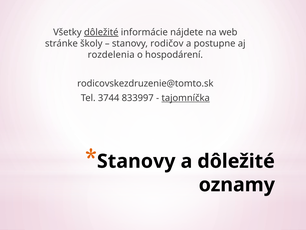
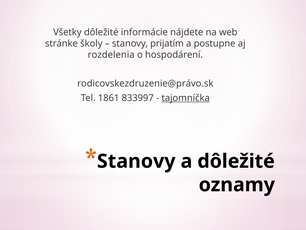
dôležité at (101, 32) underline: present -> none
rodičov: rodičov -> prijatím
rodicovskezdruzenie@tomto.sk: rodicovskezdruzenie@tomto.sk -> rodicovskezdruzenie@právo.sk
3744: 3744 -> 1861
